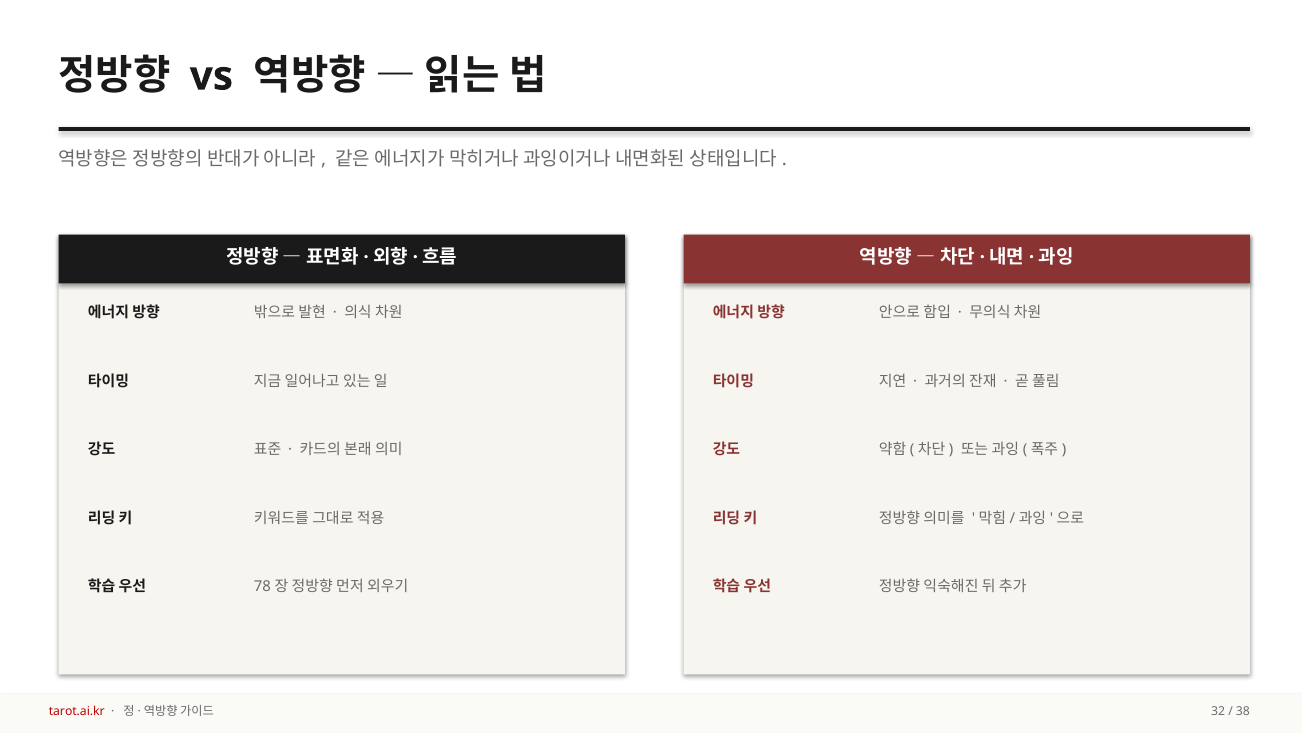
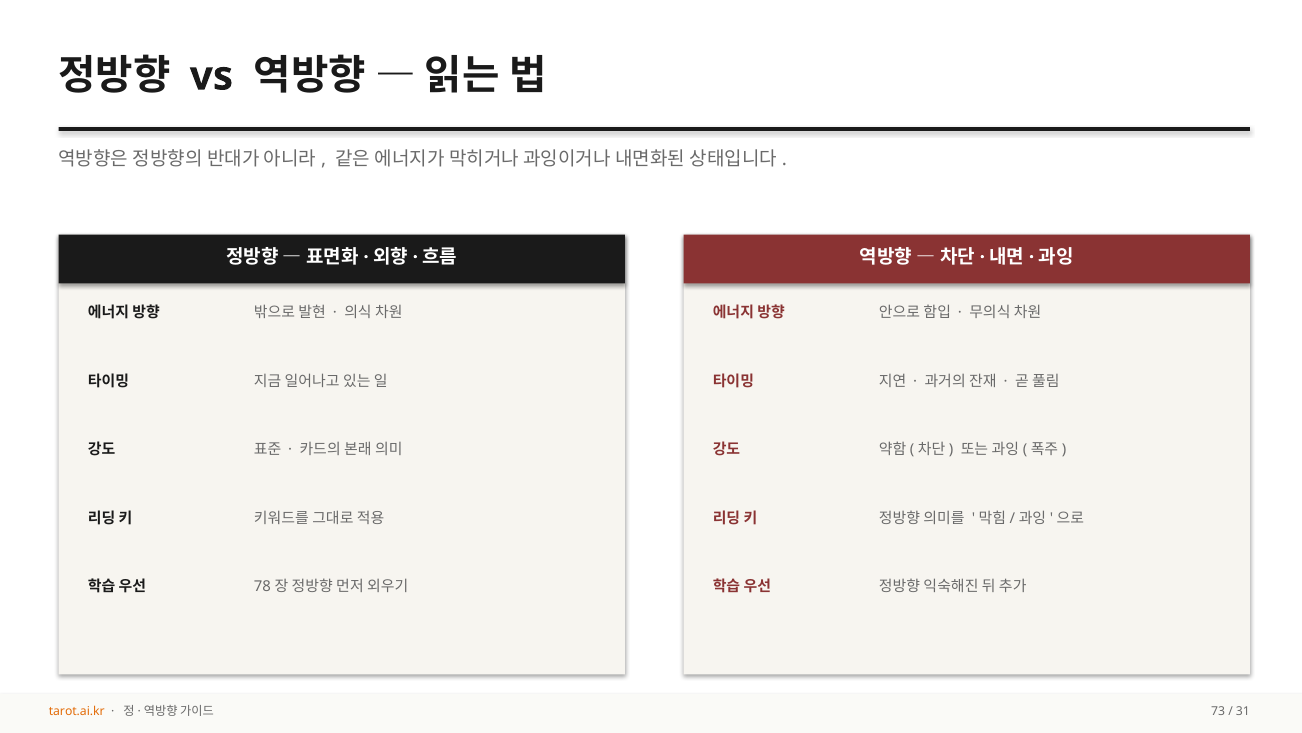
tarot.ai.kr colour: red -> orange
32: 32 -> 73
38: 38 -> 31
